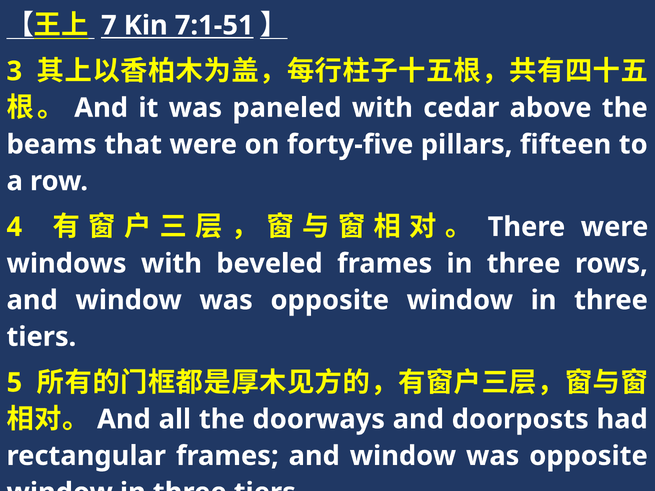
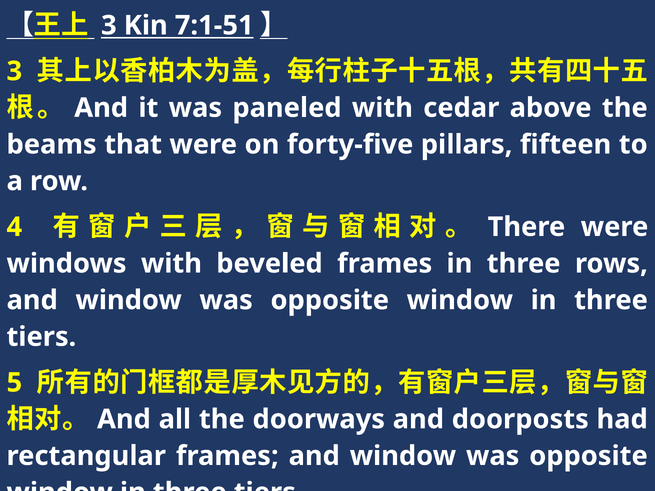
7 at (109, 25): 7 -> 3
